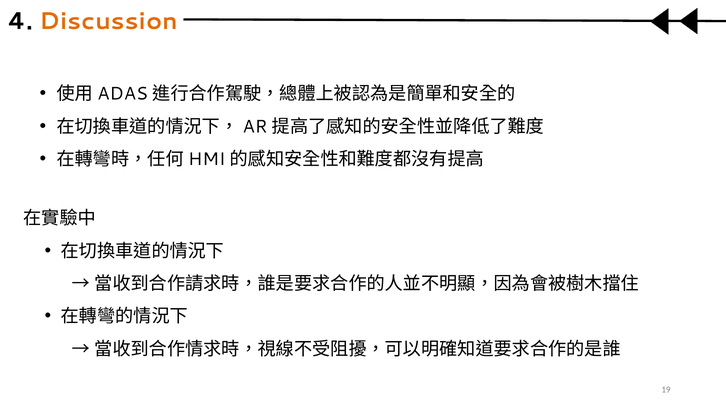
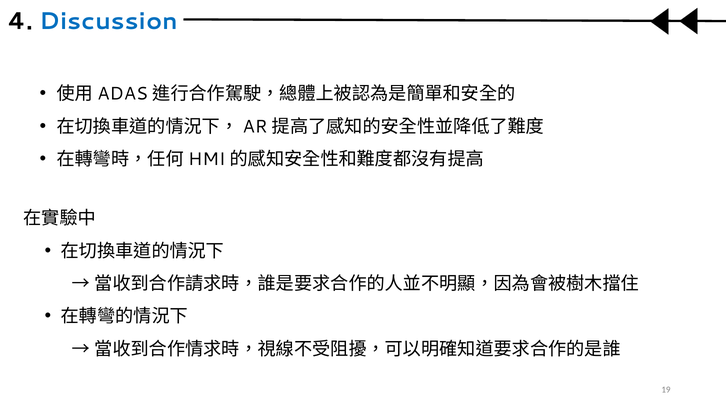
Discussion colour: orange -> blue
